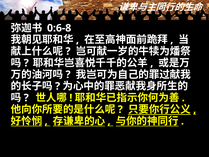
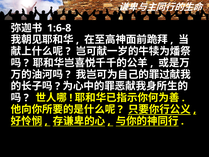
0:6-8: 0:6-8 -> 1:6-8
